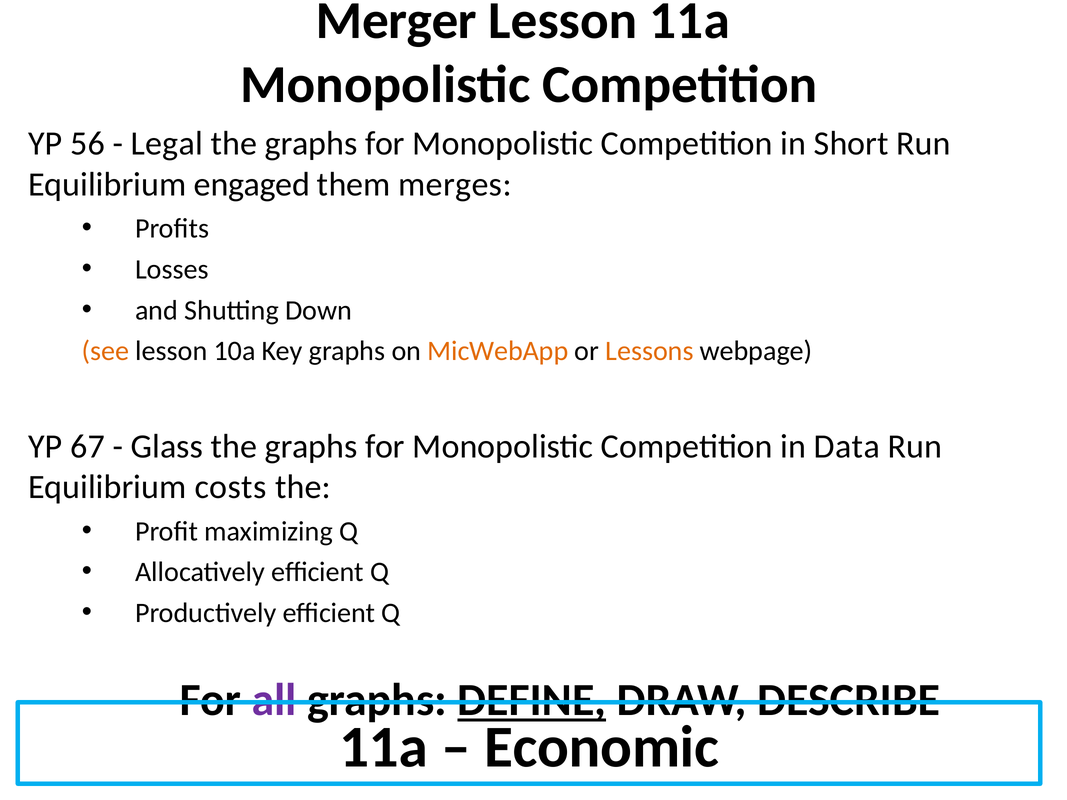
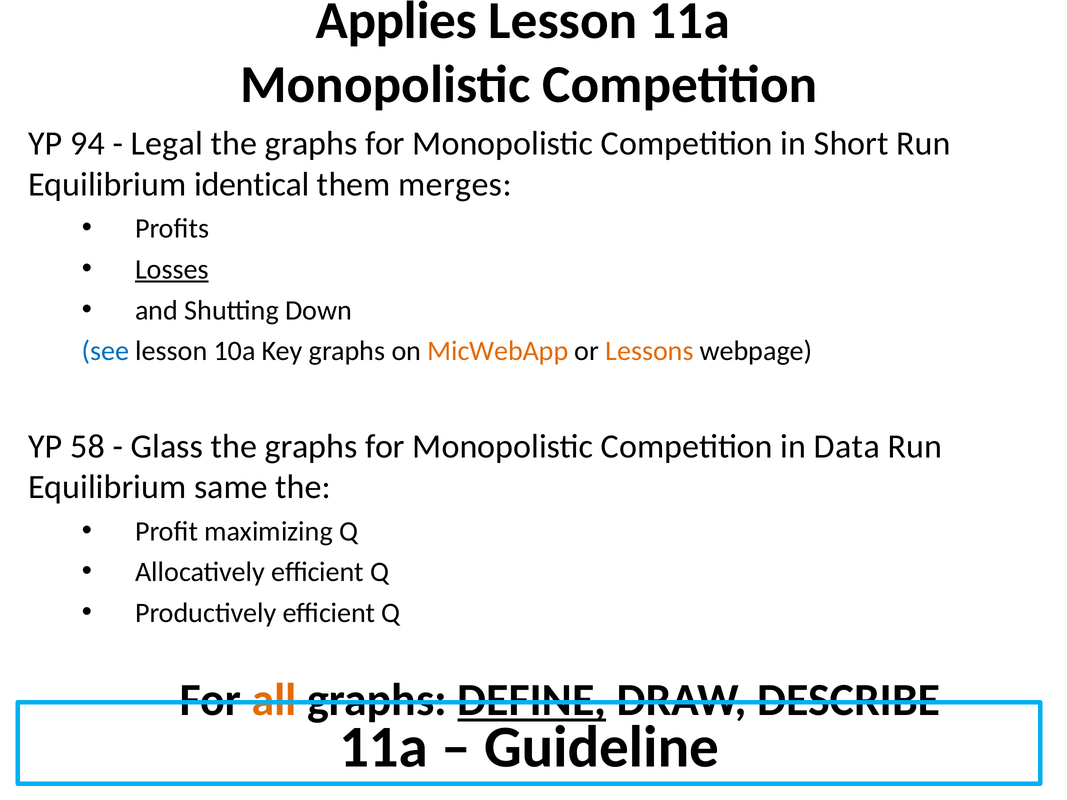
Merger: Merger -> Applies
56: 56 -> 94
engaged: engaged -> identical
Losses underline: none -> present
see colour: orange -> blue
67: 67 -> 58
costs: costs -> same
all colour: purple -> orange
Economic: Economic -> Guideline
